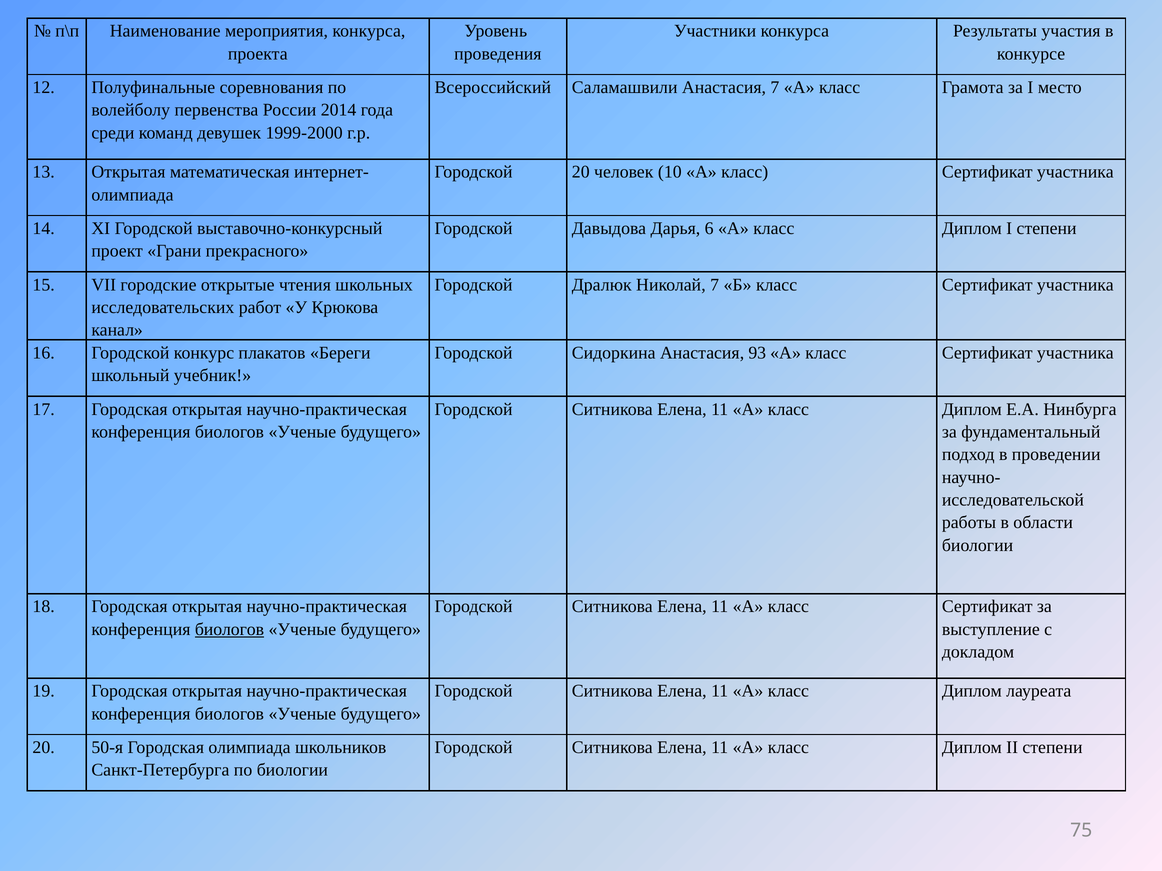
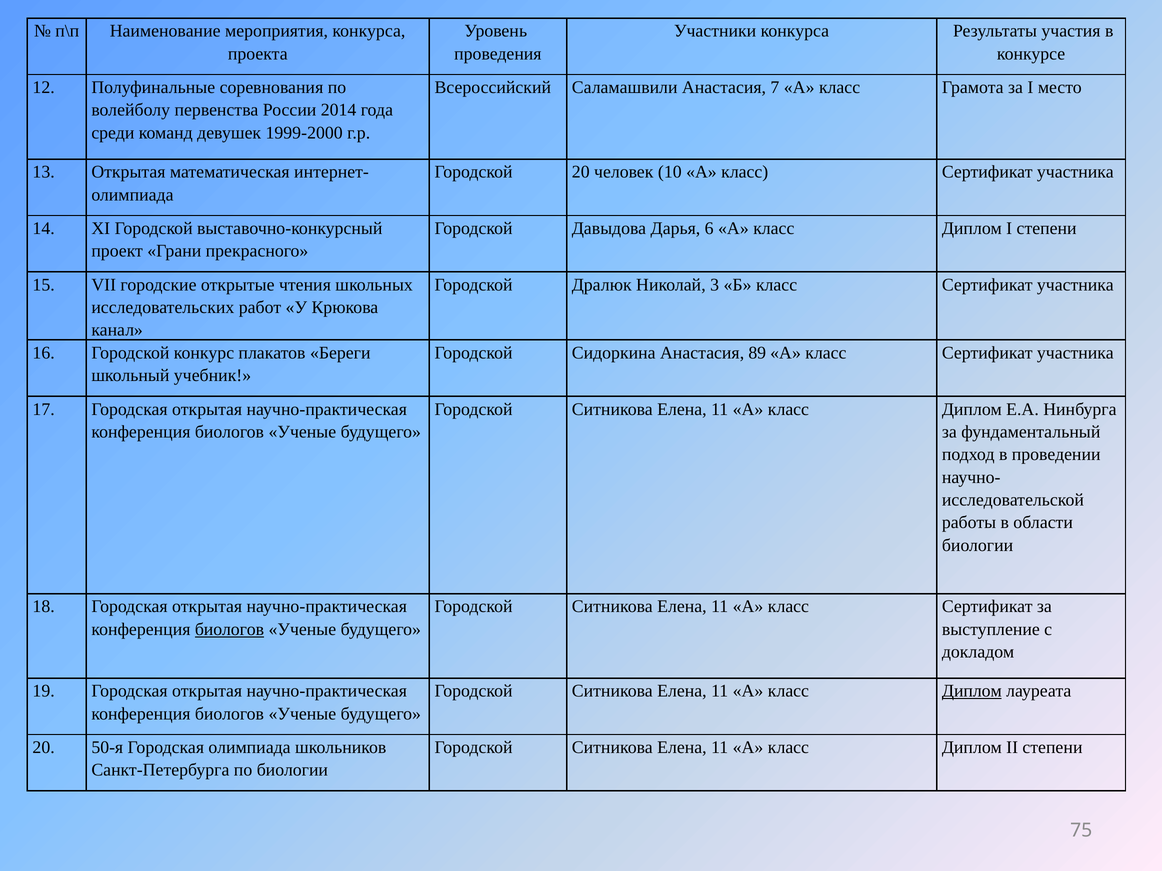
Николай 7: 7 -> 3
93: 93 -> 89
Диплом at (972, 691) underline: none -> present
